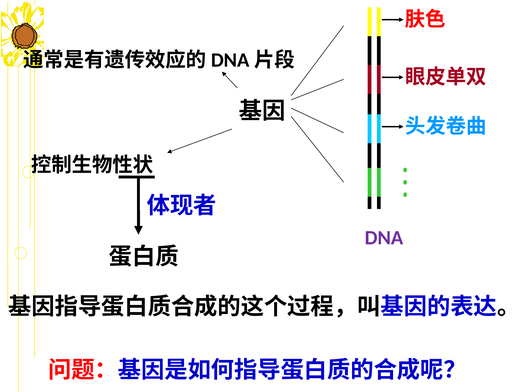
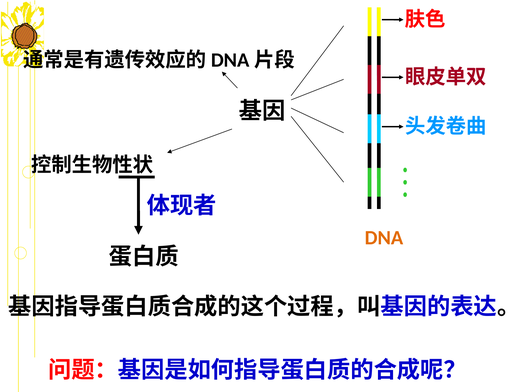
DNA colour: purple -> orange
